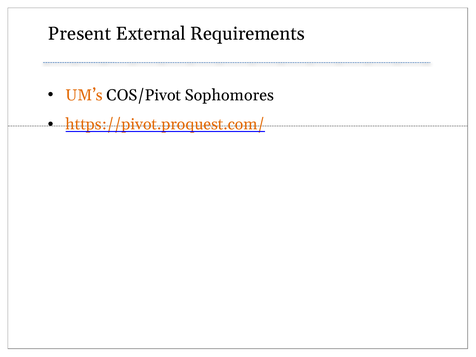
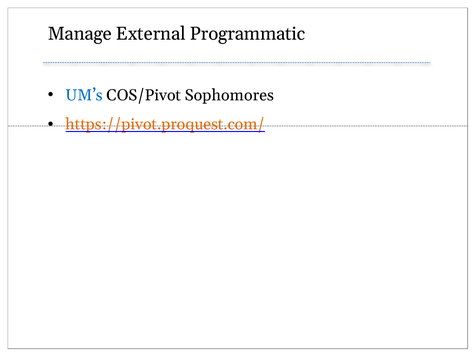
Present: Present -> Manage
Requirements: Requirements -> Programmatic
UM’s colour: orange -> blue
